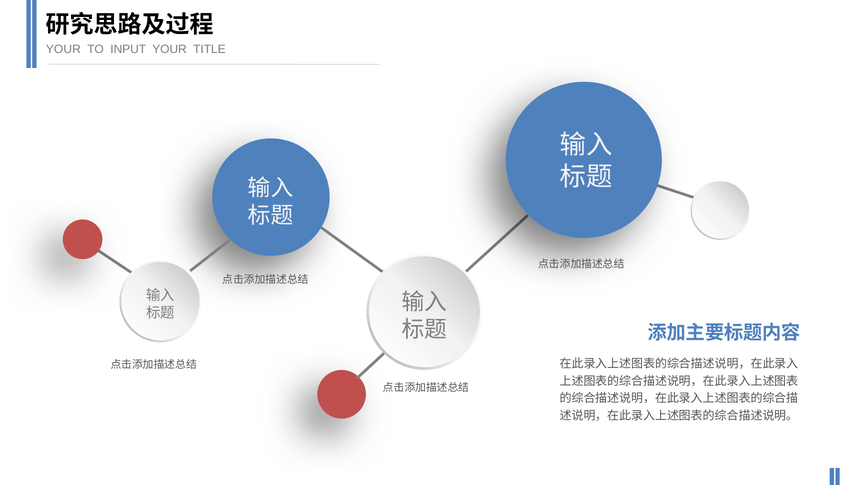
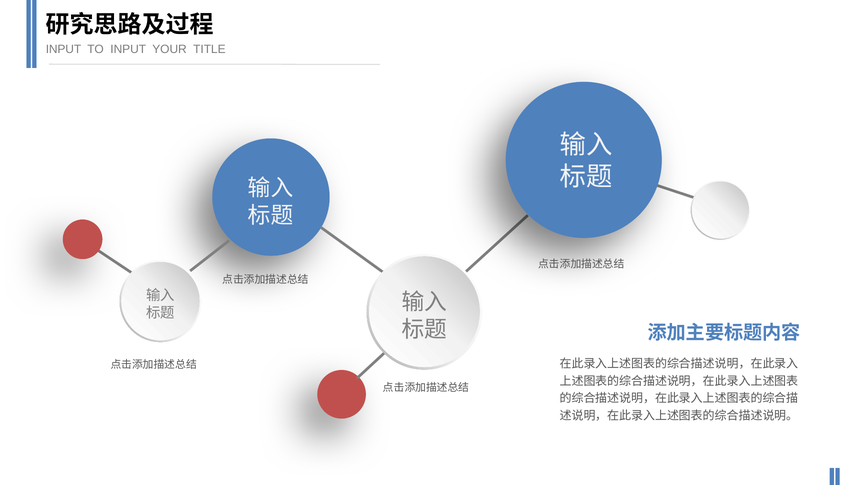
YOUR at (63, 49): YOUR -> INPUT
